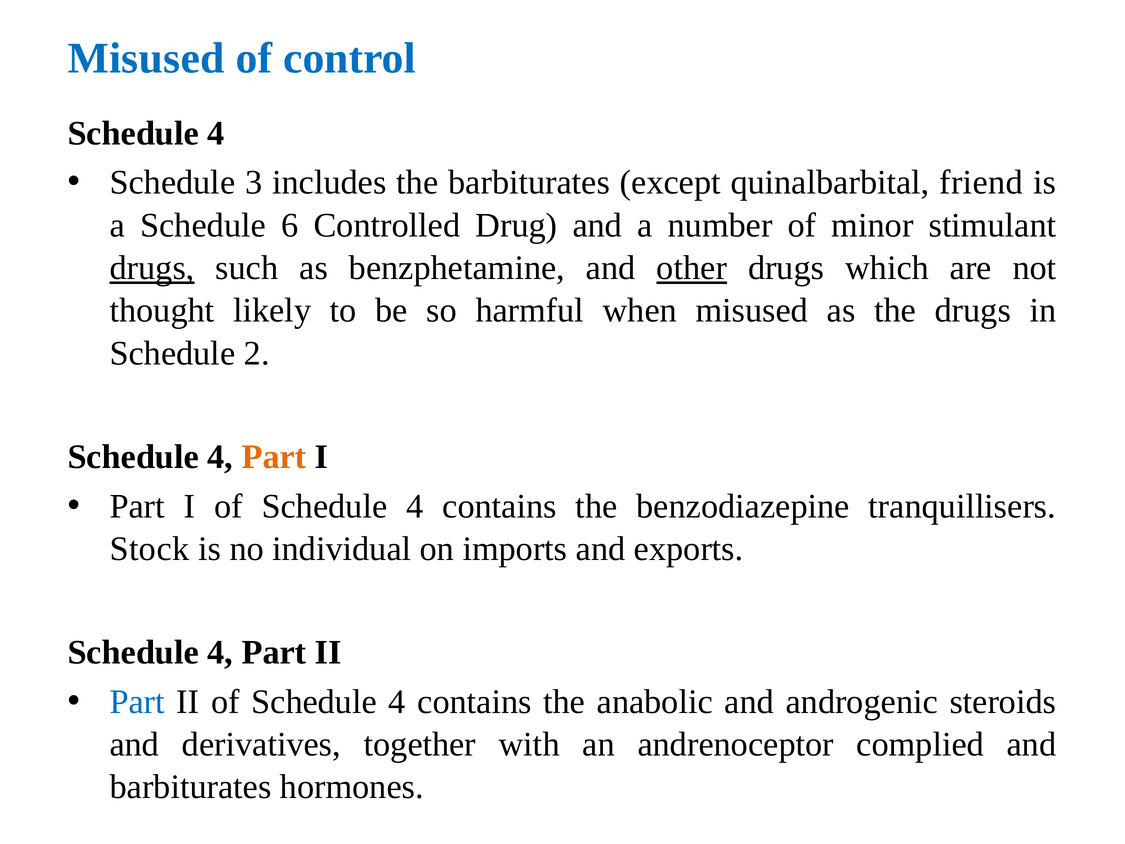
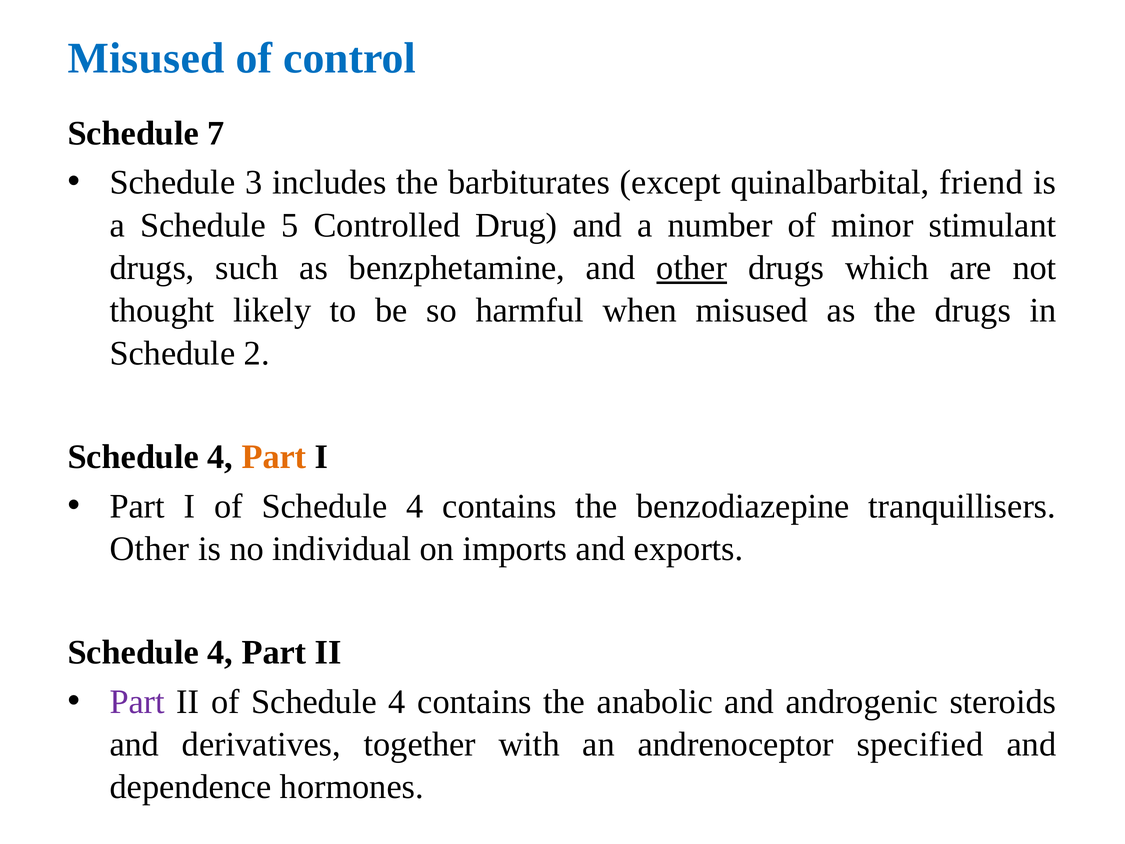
4 at (216, 133): 4 -> 7
6: 6 -> 5
drugs at (152, 268) underline: present -> none
Stock at (149, 549): Stock -> Other
Part at (137, 702) colour: blue -> purple
complied: complied -> specified
barbiturates at (191, 787): barbiturates -> dependence
